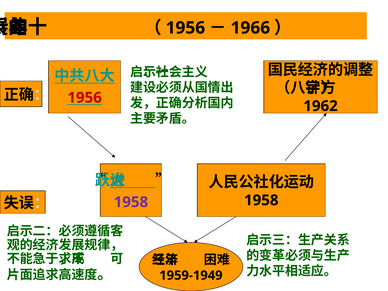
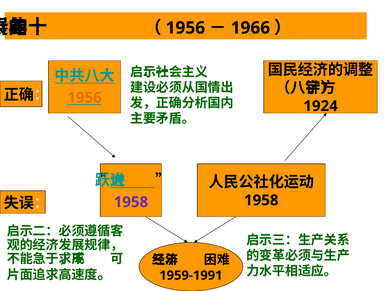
1956 at (85, 98) colour: red -> orange
1962: 1962 -> 1924
1959-1949: 1959-1949 -> 1959-1991
